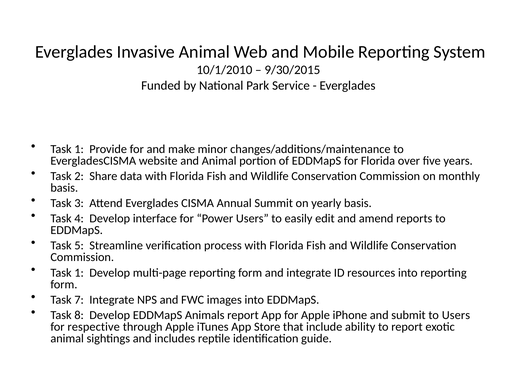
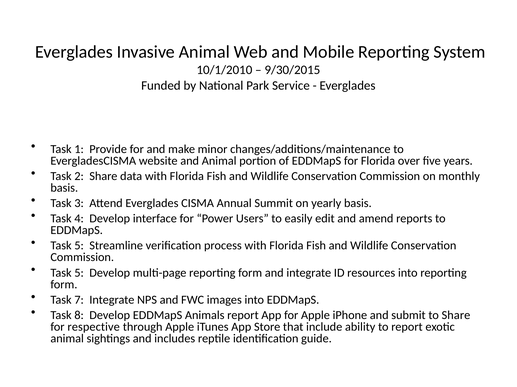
1 at (79, 273): 1 -> 5
to Users: Users -> Share
